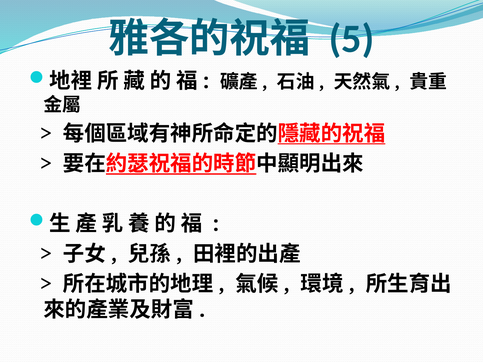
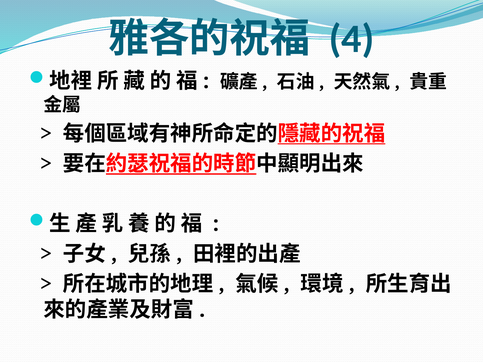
5: 5 -> 4
